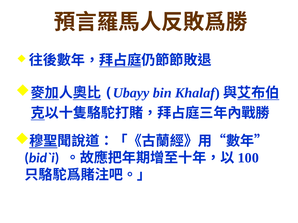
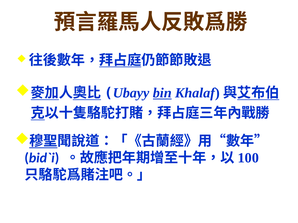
bin underline: none -> present
